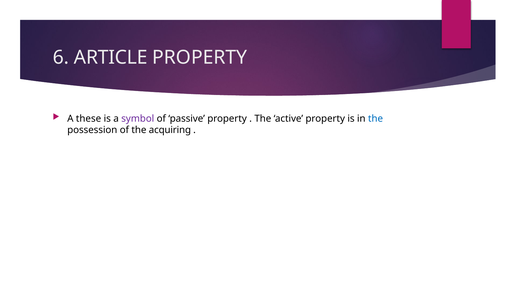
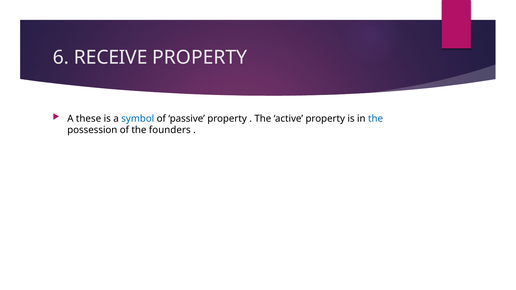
ARTICLE: ARTICLE -> RECEIVE
symbol colour: purple -> blue
acquiring: acquiring -> founders
